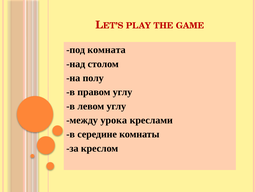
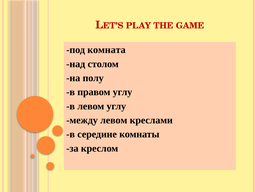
между урока: урока -> левом
